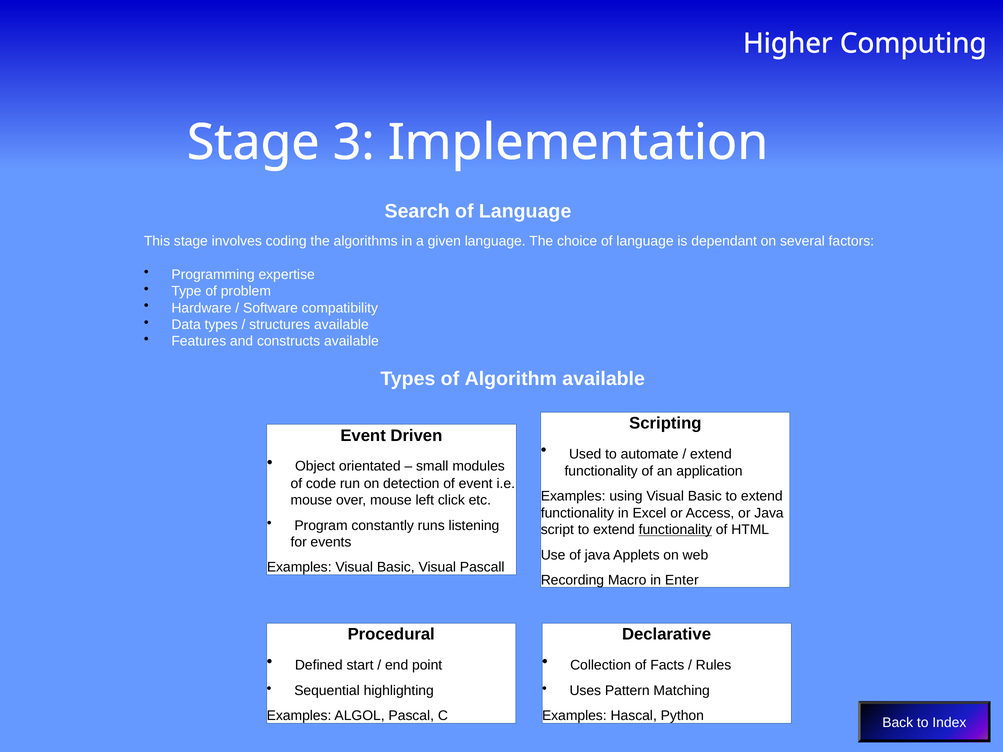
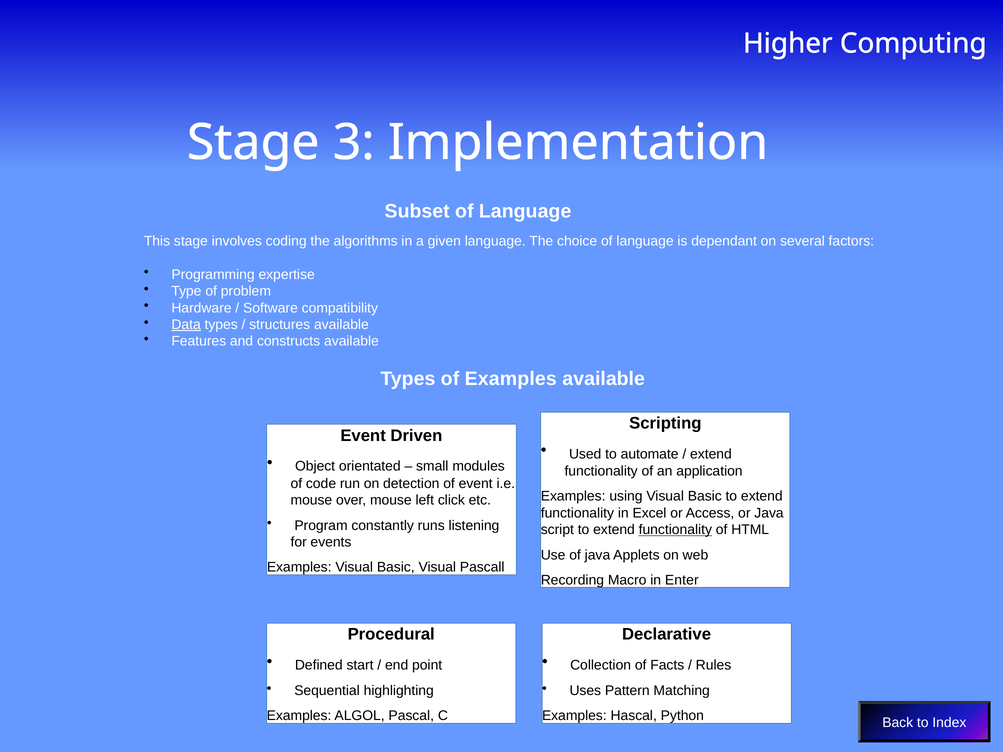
Search: Search -> Subset
Data underline: none -> present
of Algorithm: Algorithm -> Examples
